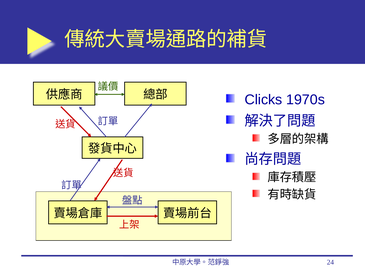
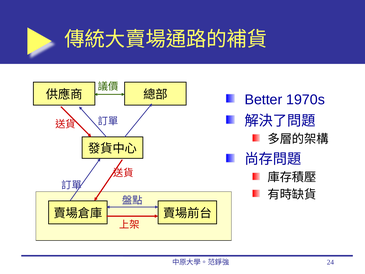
Clicks: Clicks -> Better
